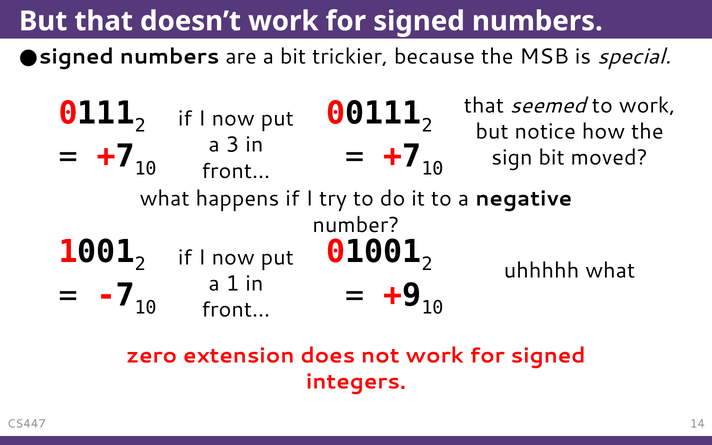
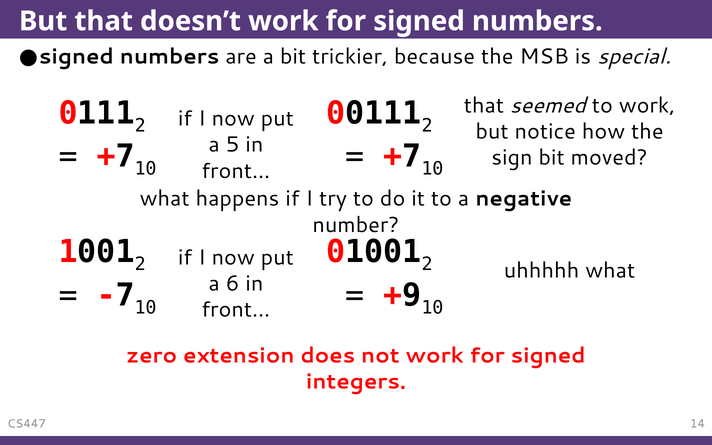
3: 3 -> 5
1: 1 -> 6
